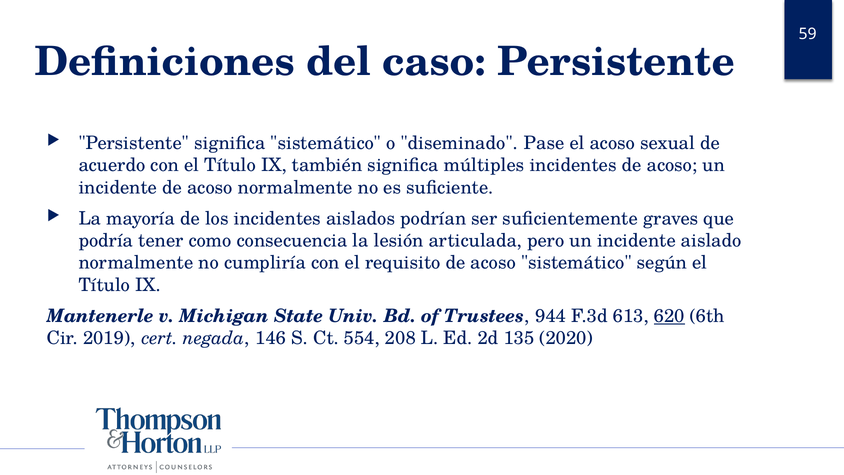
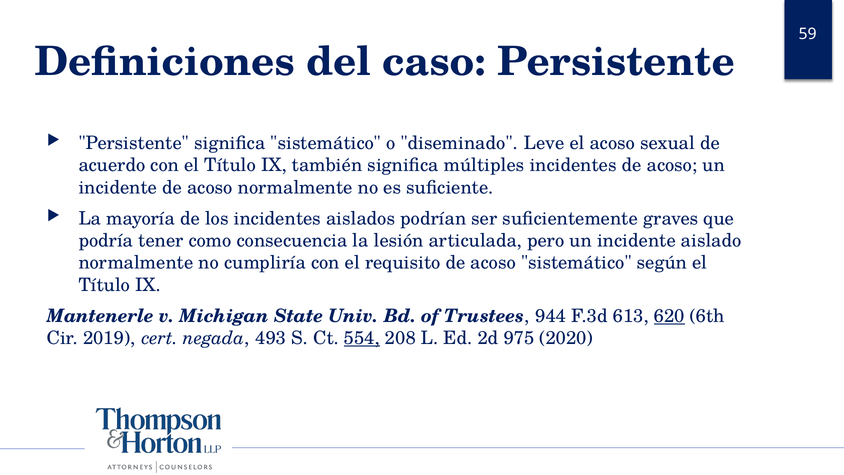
Pase: Pase -> Leve
146: 146 -> 493
554 underline: none -> present
135: 135 -> 975
